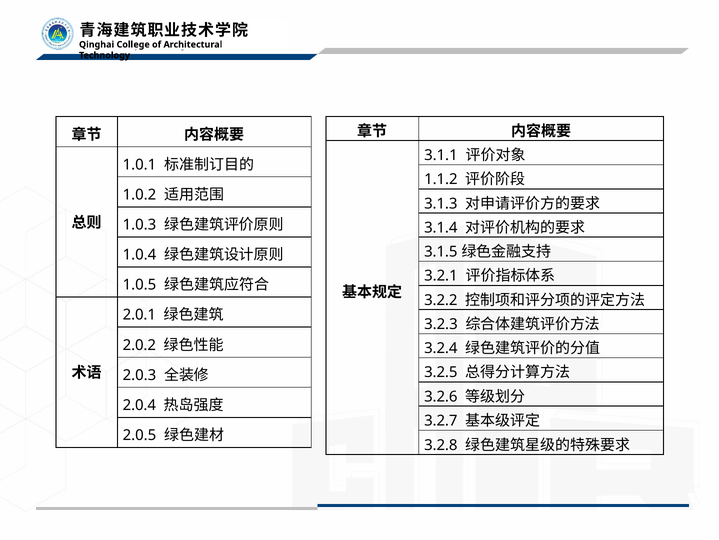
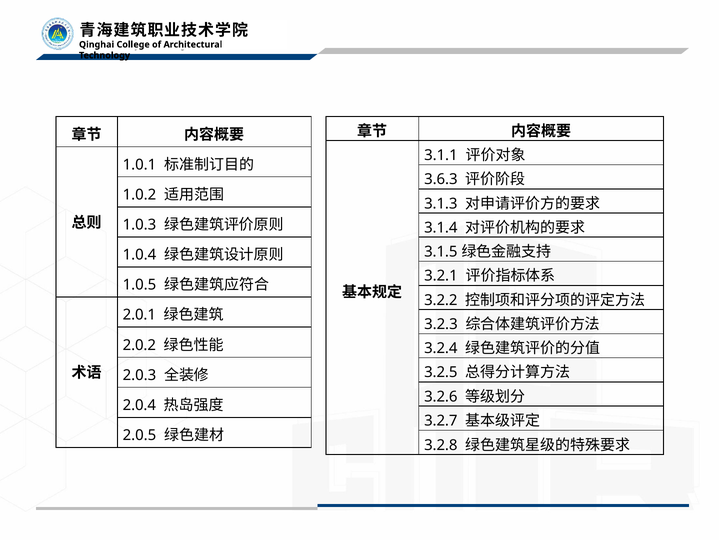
1.1.2: 1.1.2 -> 3.6.3
